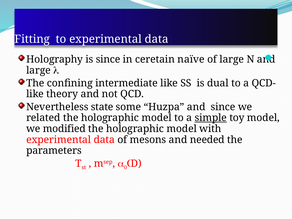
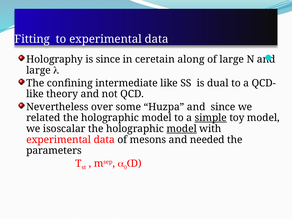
naïve: naïve -> along
state: state -> over
modified: modified -> isoscalar
model at (182, 129) underline: none -> present
